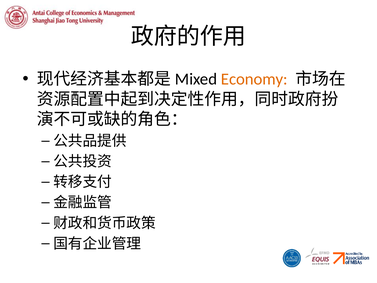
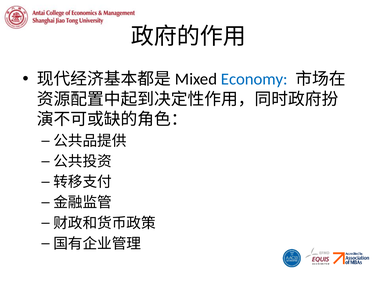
Economy colour: orange -> blue
